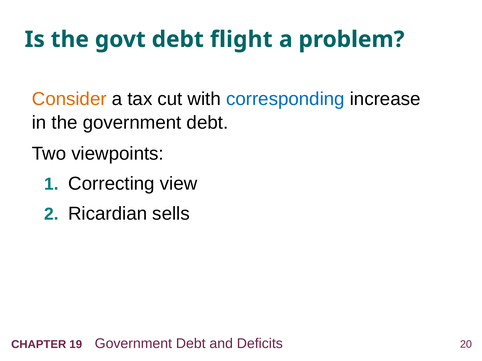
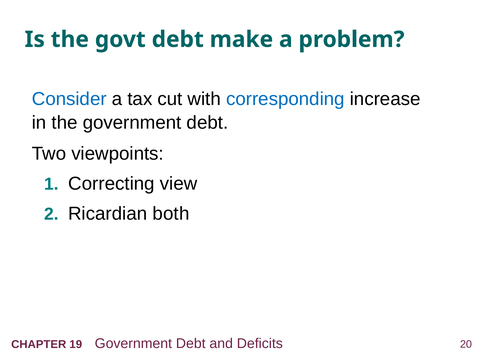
flight: flight -> make
Consider colour: orange -> blue
sells: sells -> both
